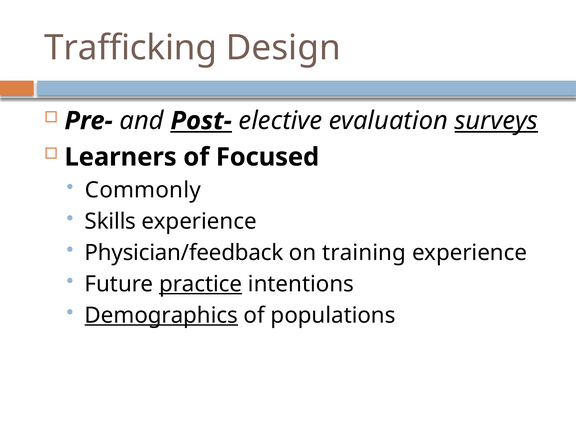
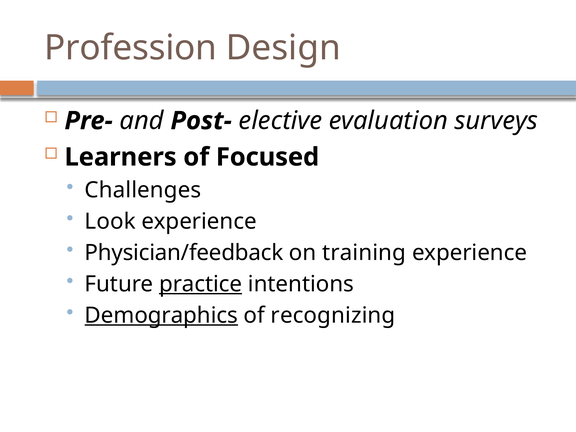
Trafficking: Trafficking -> Profession
Post- underline: present -> none
surveys underline: present -> none
Commonly: Commonly -> Challenges
Skills: Skills -> Look
populations: populations -> recognizing
